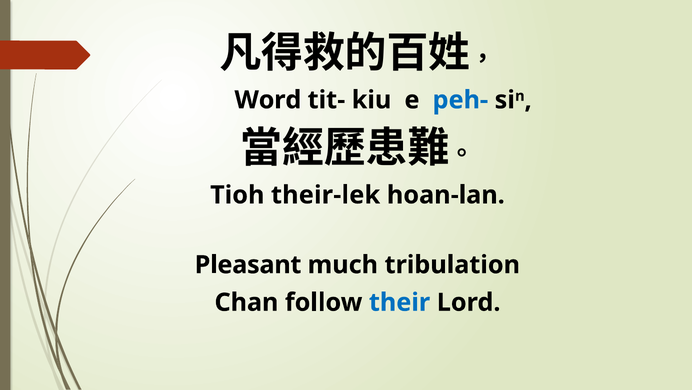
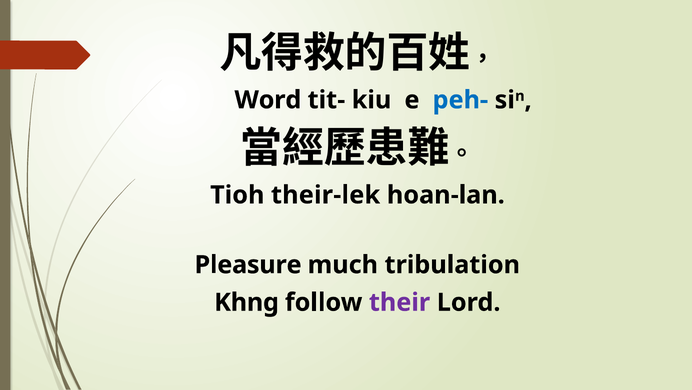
Pleasant: Pleasant -> Pleasure
Chan: Chan -> Khng
their colour: blue -> purple
